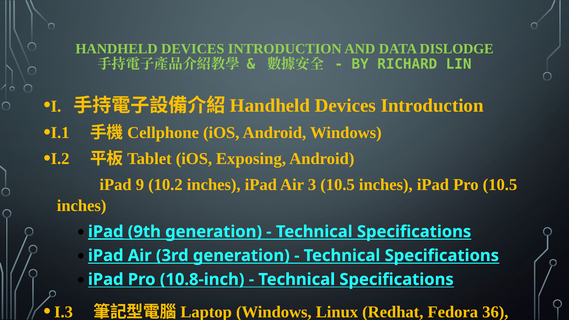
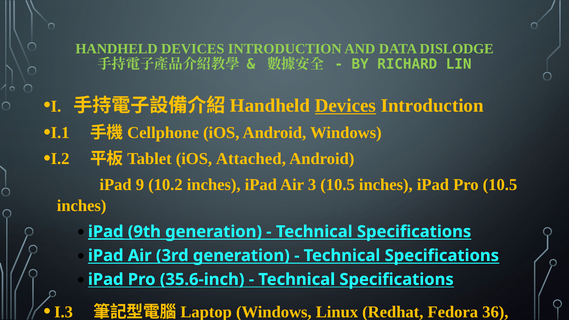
Devices at (345, 106) underline: none -> present
Exposing: Exposing -> Attached
10.8-inch: 10.8-inch -> 35.6-inch
